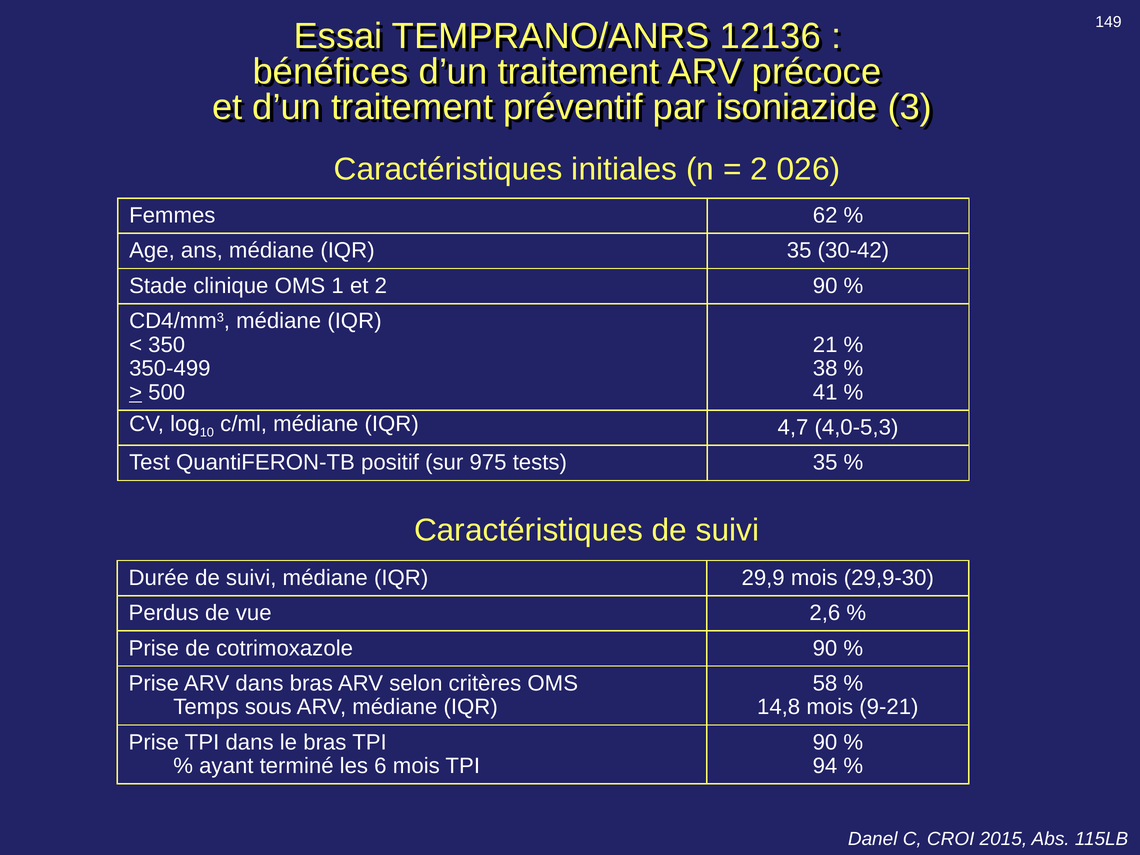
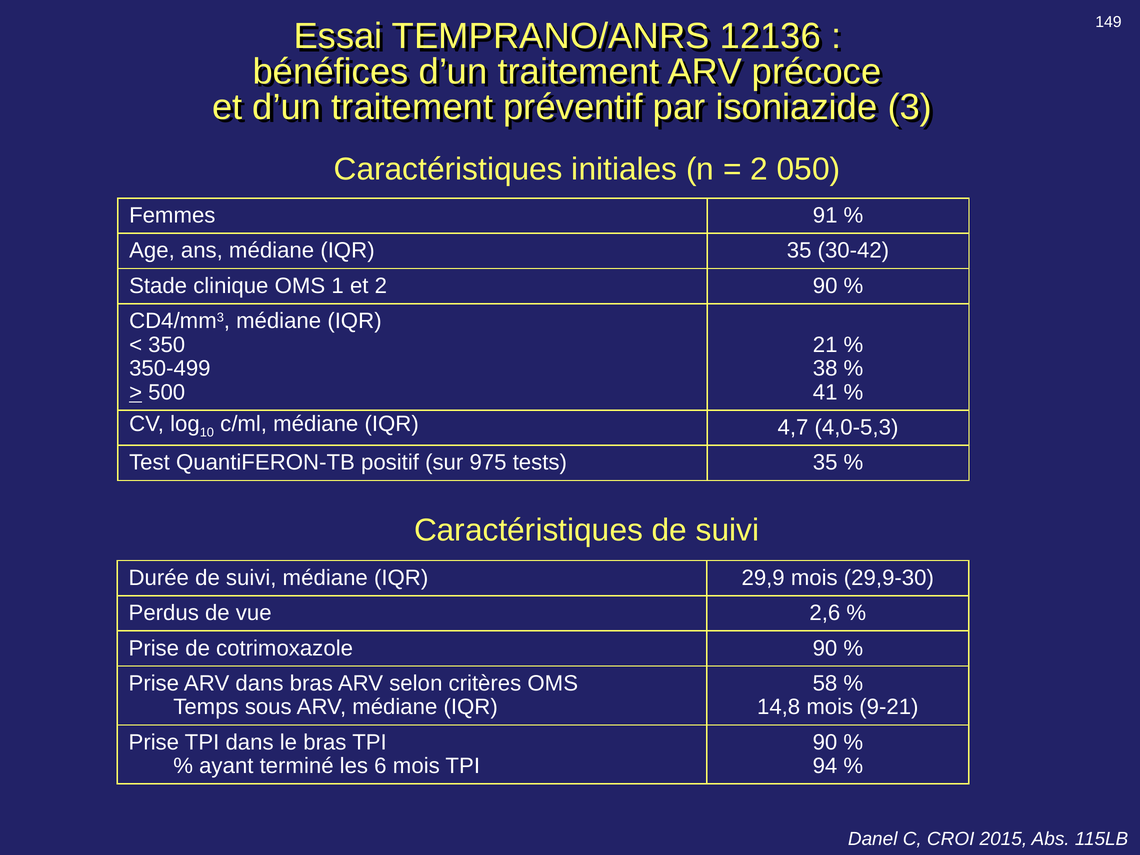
026: 026 -> 050
62: 62 -> 91
